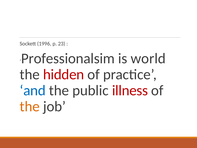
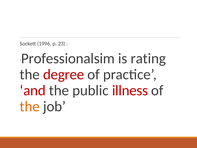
world: world -> rating
hidden: hidden -> degree
and colour: blue -> red
